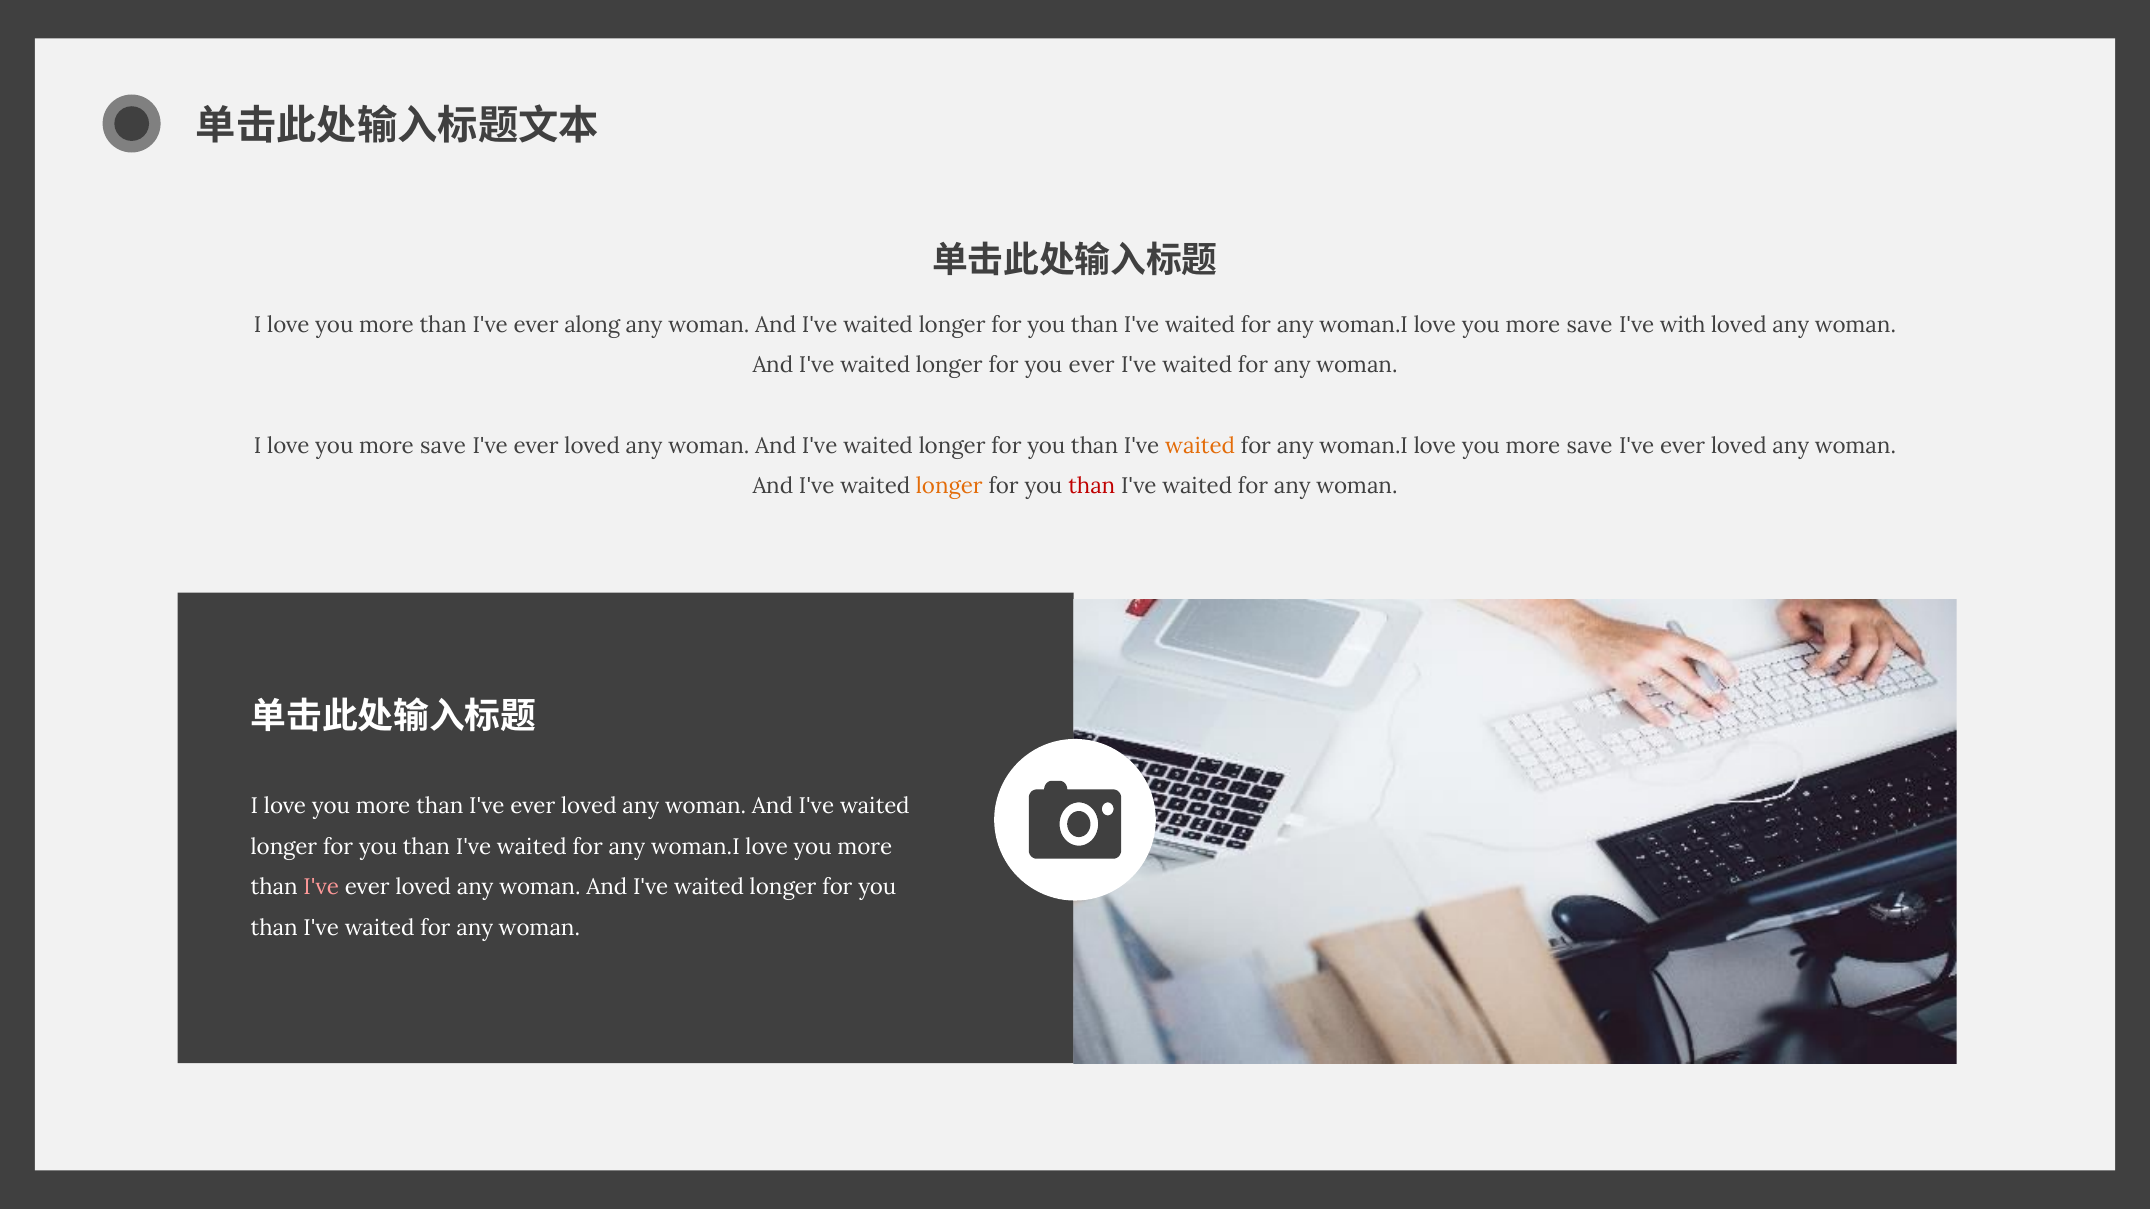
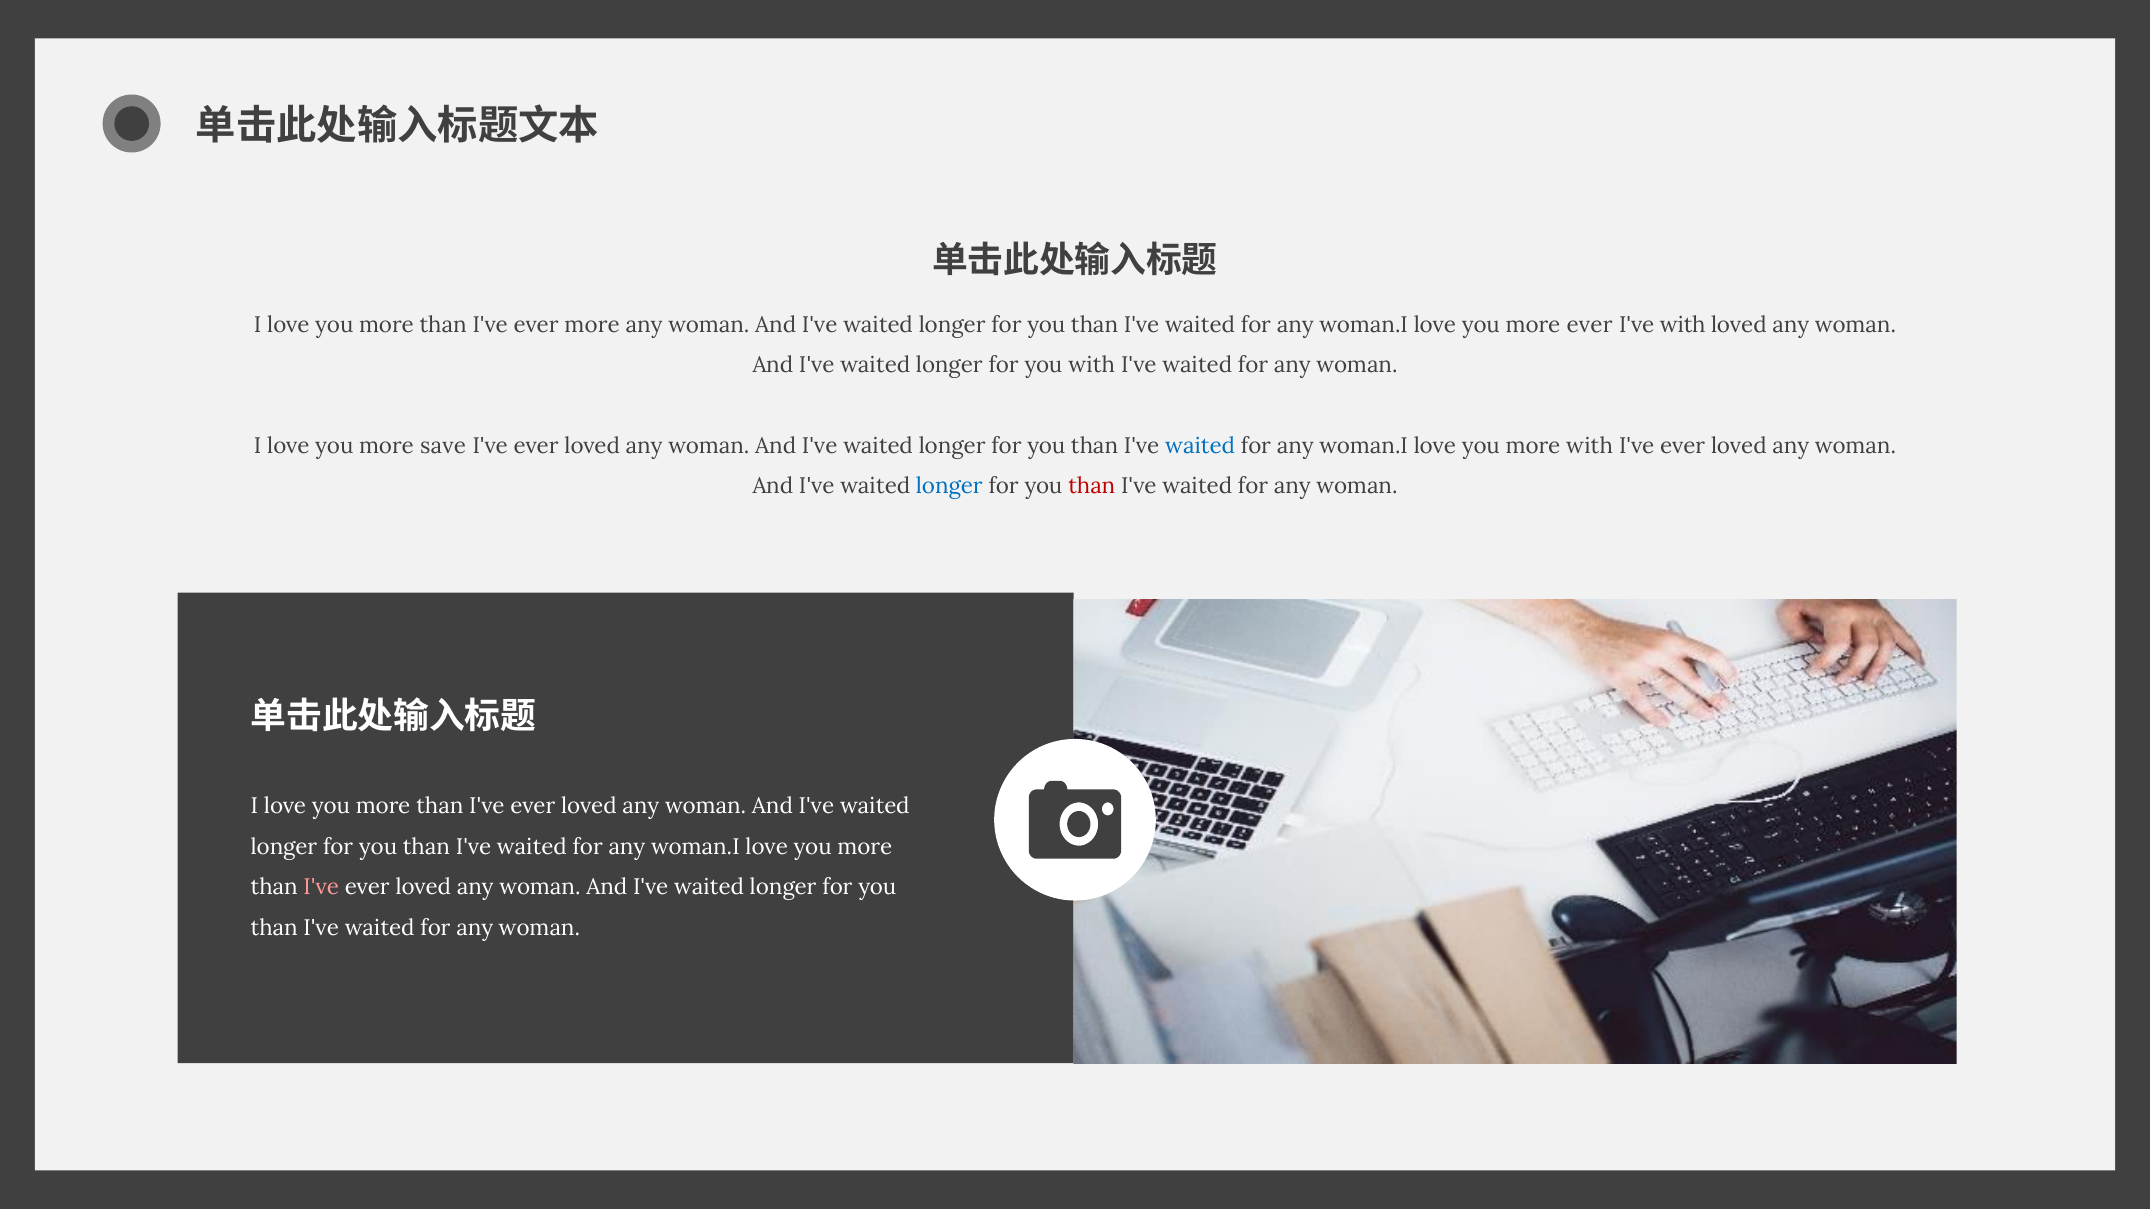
ever along: along -> more
save at (1590, 325): save -> ever
you ever: ever -> with
waited at (1200, 446) colour: orange -> blue
save at (1590, 446): save -> with
longer at (949, 487) colour: orange -> blue
